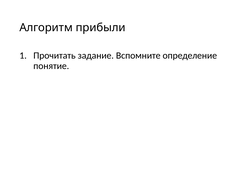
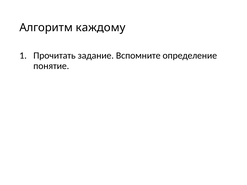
прибыли: прибыли -> каждому
